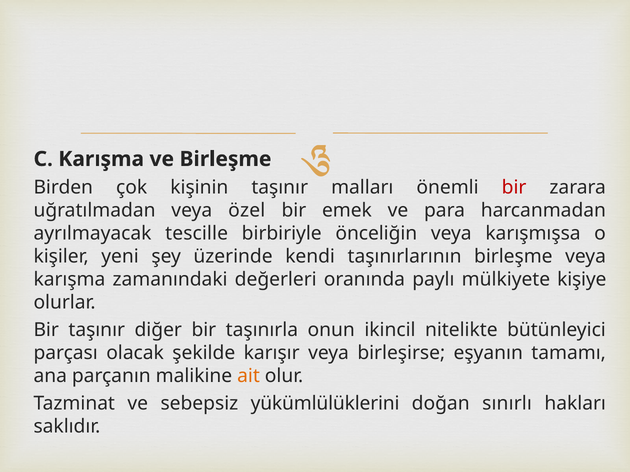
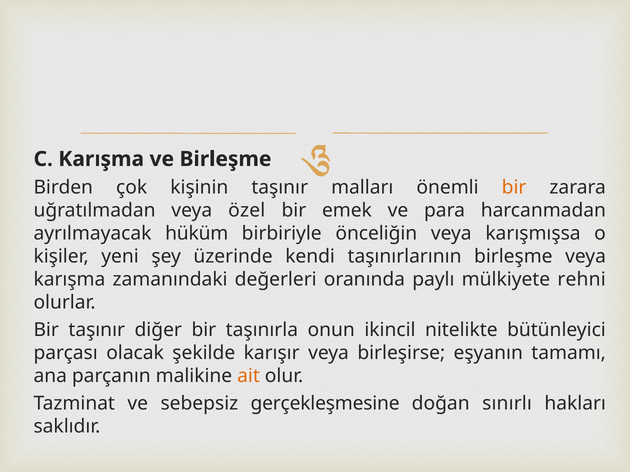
bir at (514, 187) colour: red -> orange
tescille: tescille -> hüküm
kişiye: kişiye -> rehni
yükümlülüklerini: yükümlülüklerini -> gerçekleşmesine
